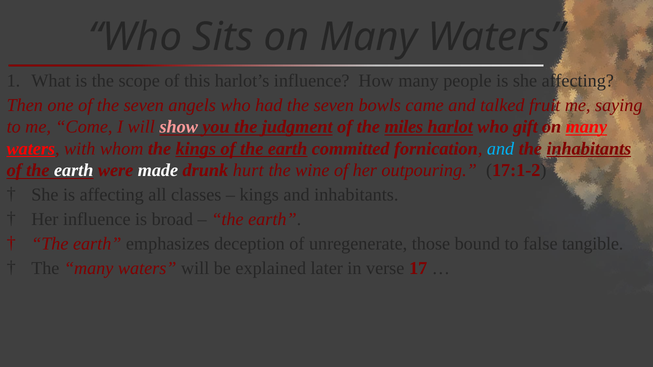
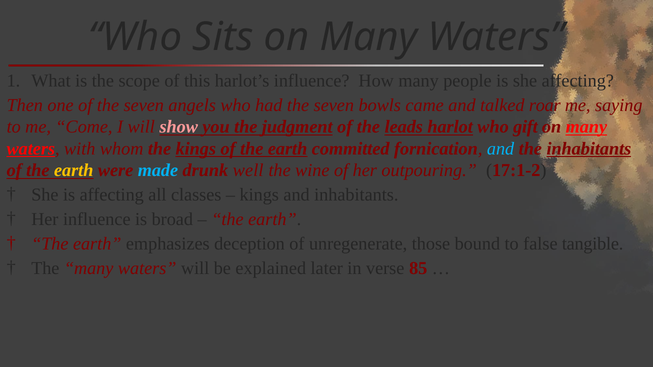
fruit: fruit -> roar
miles: miles -> leads
earth at (74, 171) colour: white -> yellow
made colour: white -> light blue
hurt: hurt -> well
17: 17 -> 85
